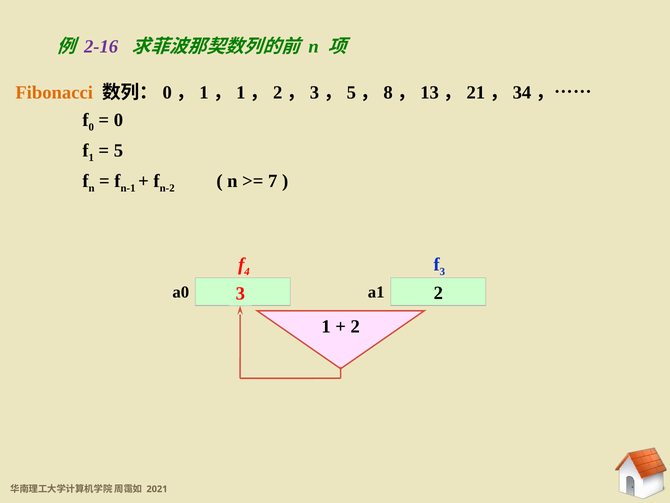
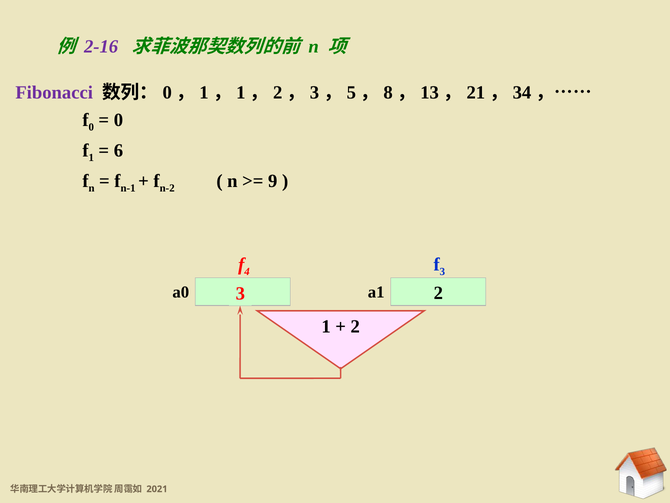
Fibonacci colour: orange -> purple
5: 5 -> 6
7: 7 -> 9
